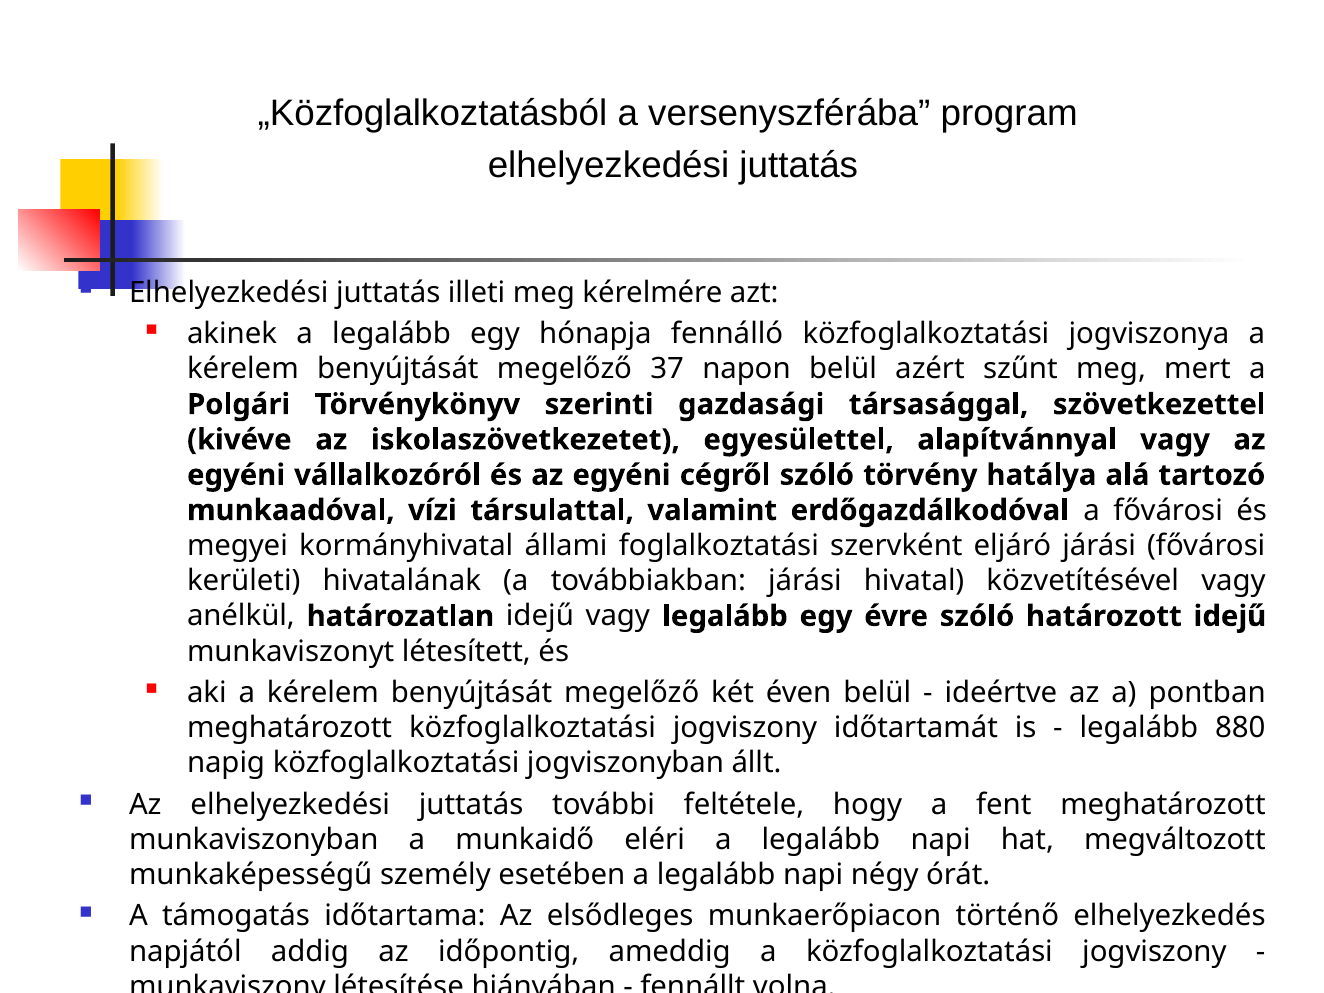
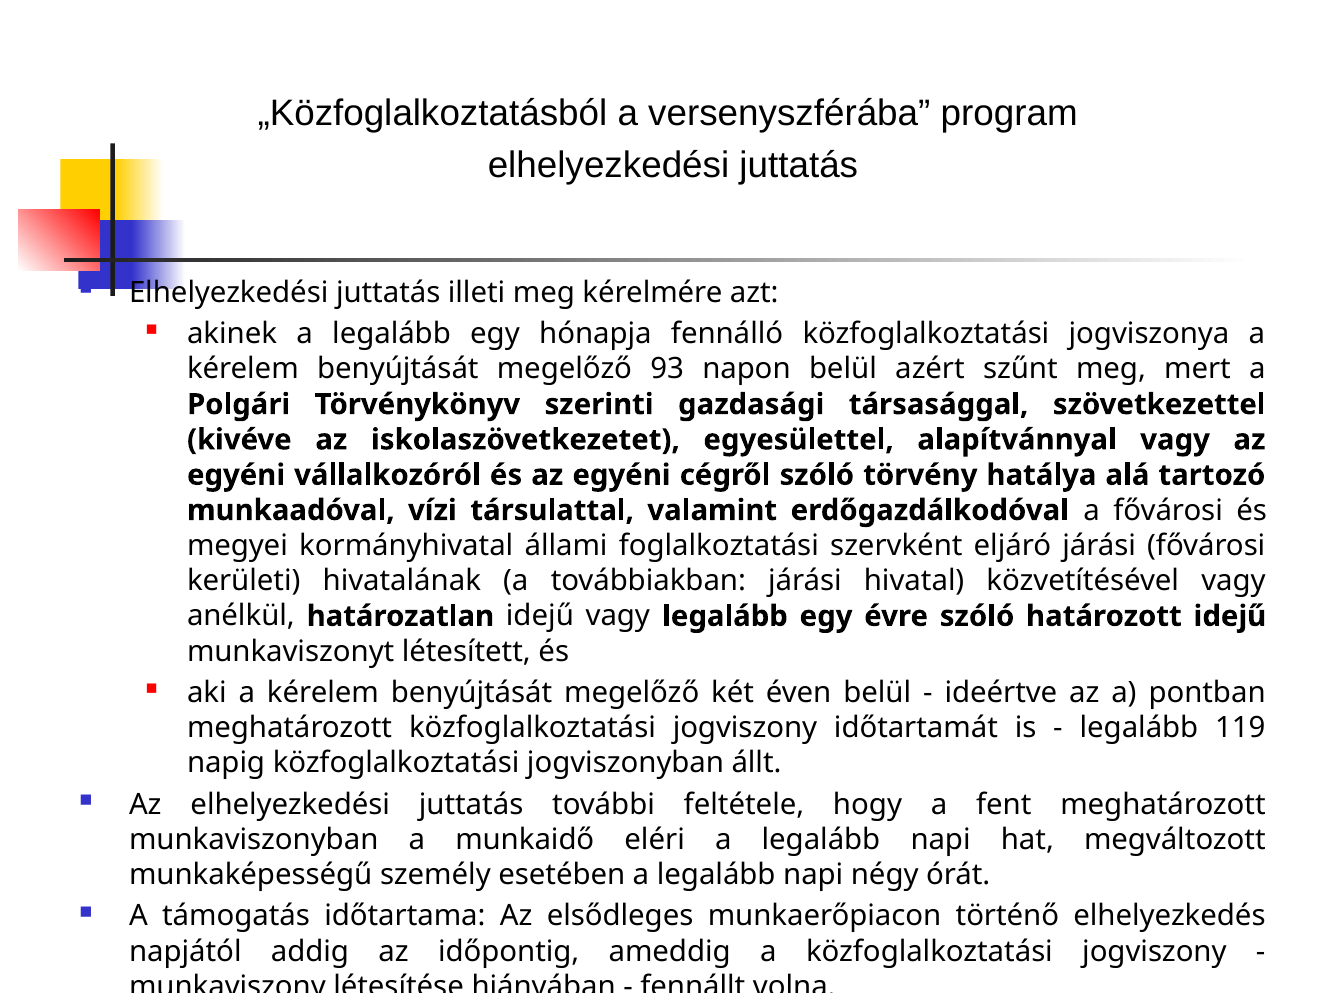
37: 37 -> 93
880: 880 -> 119
